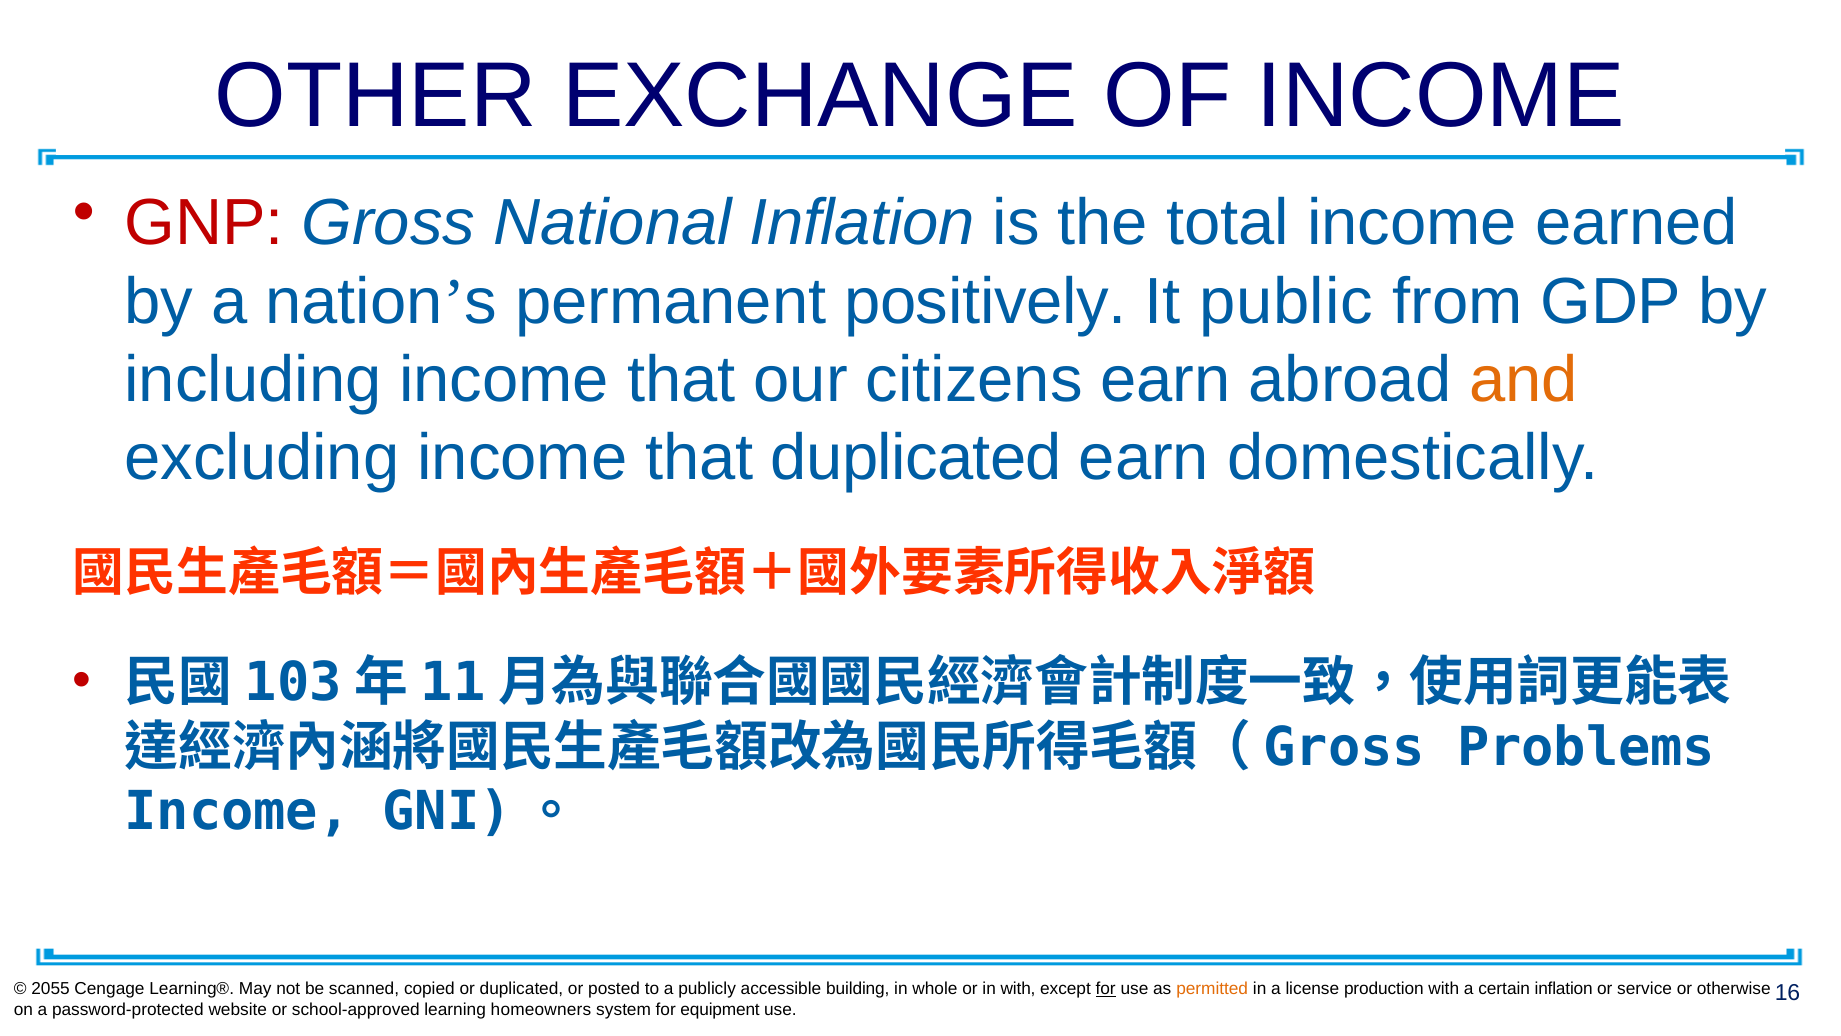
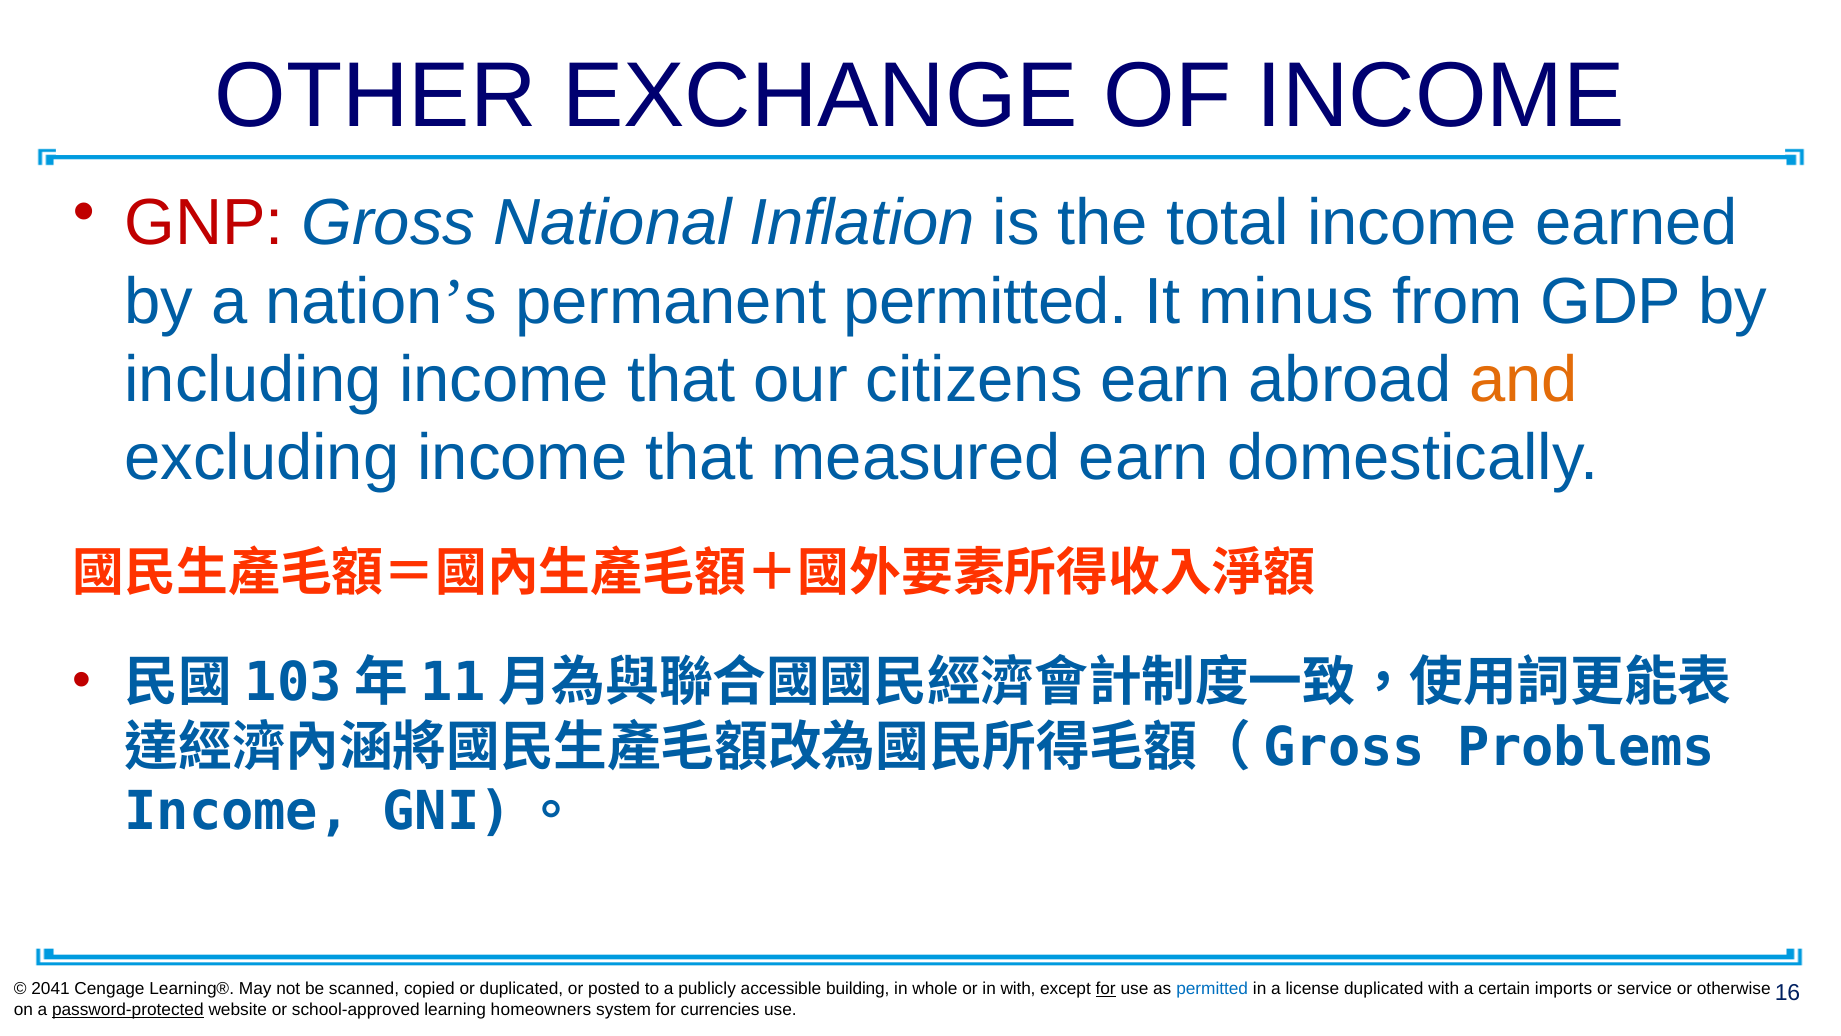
permanent positively: positively -> permitted
public: public -> minus
that duplicated: duplicated -> measured
2055: 2055 -> 2041
permitted at (1212, 989) colour: orange -> blue
license production: production -> duplicated
certain inflation: inflation -> imports
password-protected underline: none -> present
equipment: equipment -> currencies
